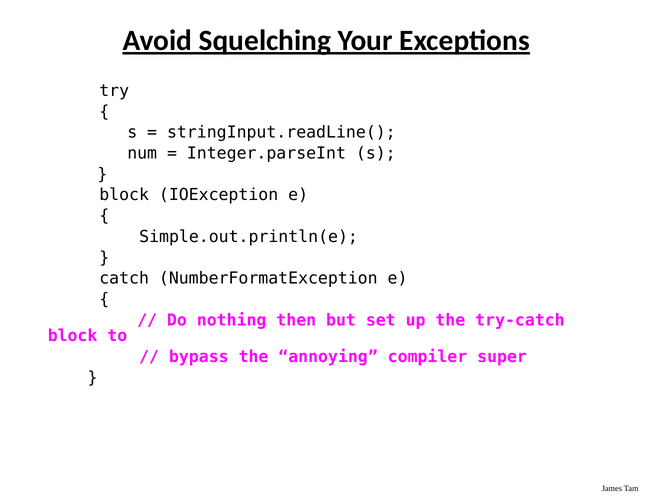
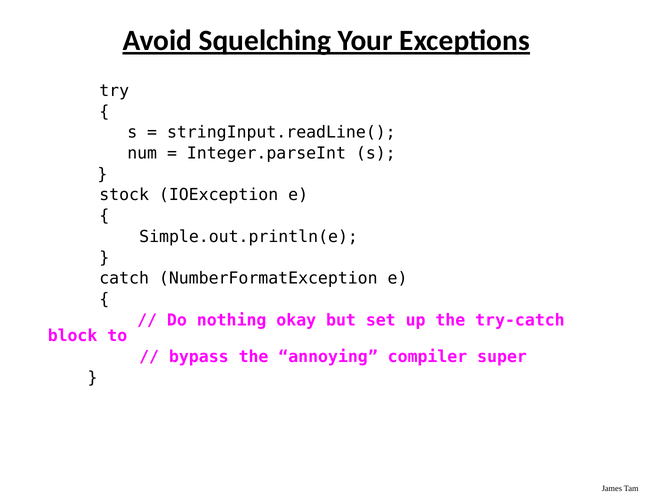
block at (124, 195): block -> stock
then: then -> okay
